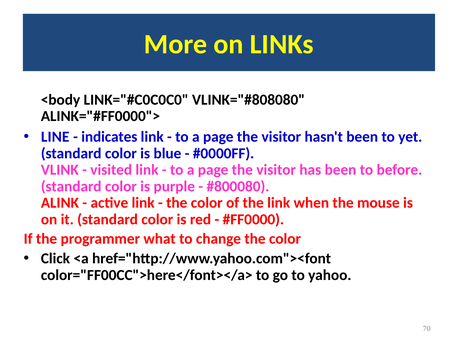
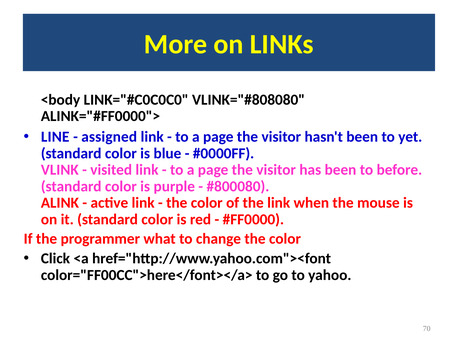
indicates: indicates -> assigned
